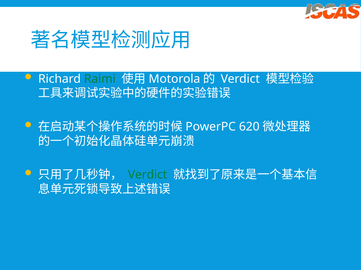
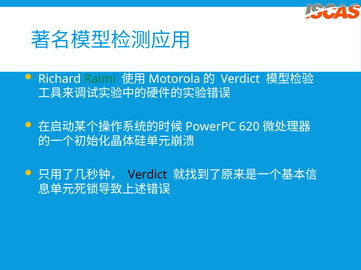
Verdict at (148, 175) colour: green -> black
